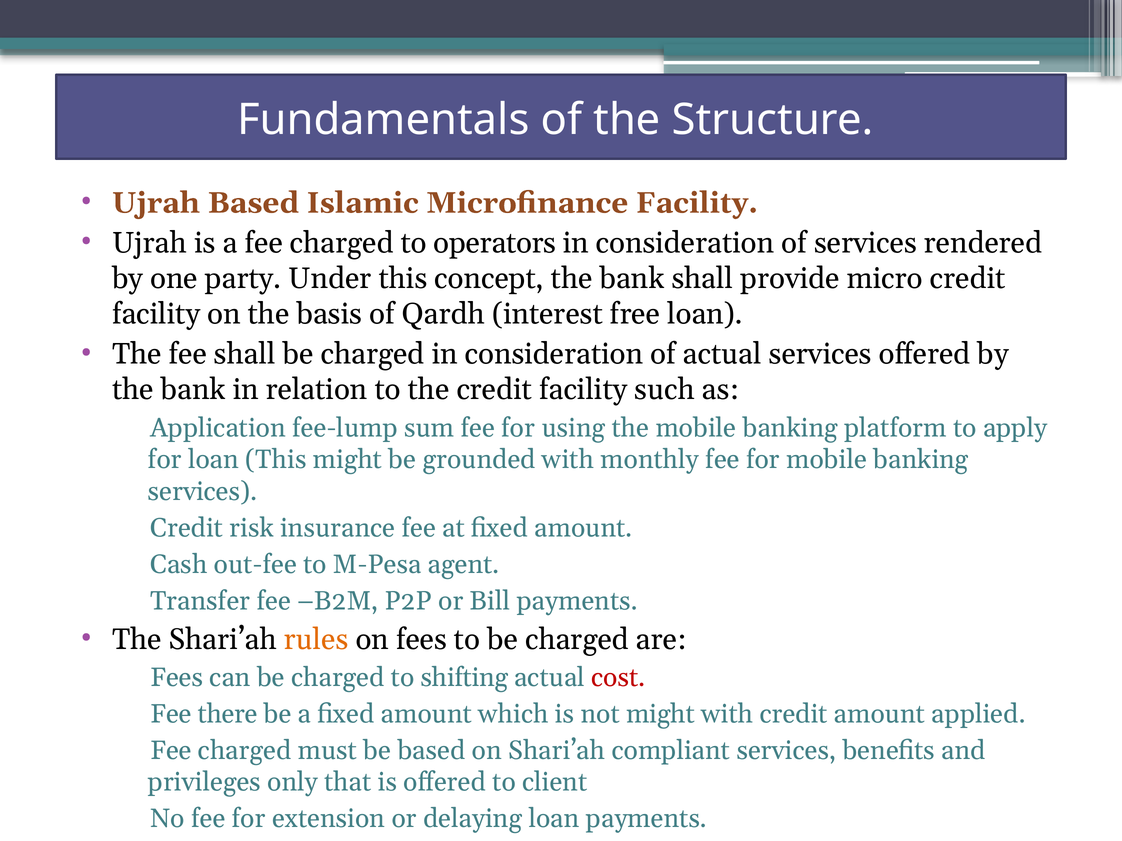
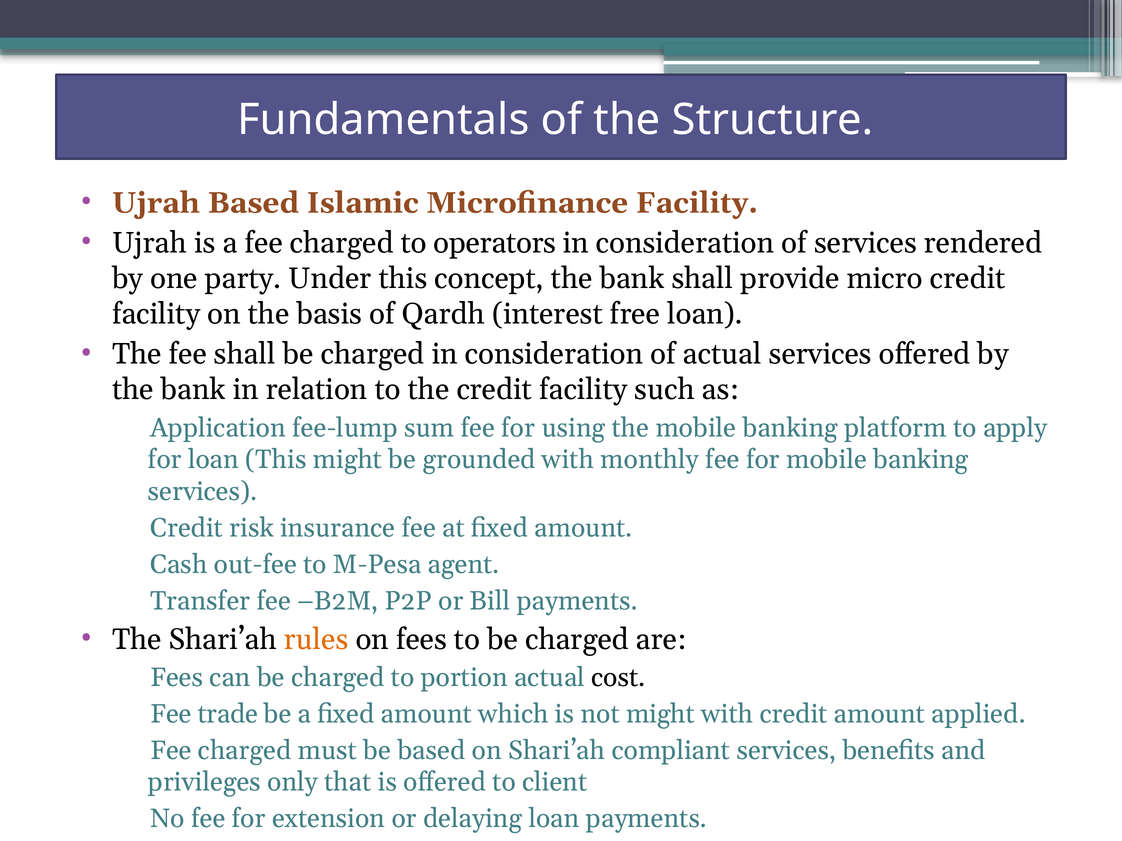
shifting: shifting -> portion
cost colour: red -> black
there: there -> trade
